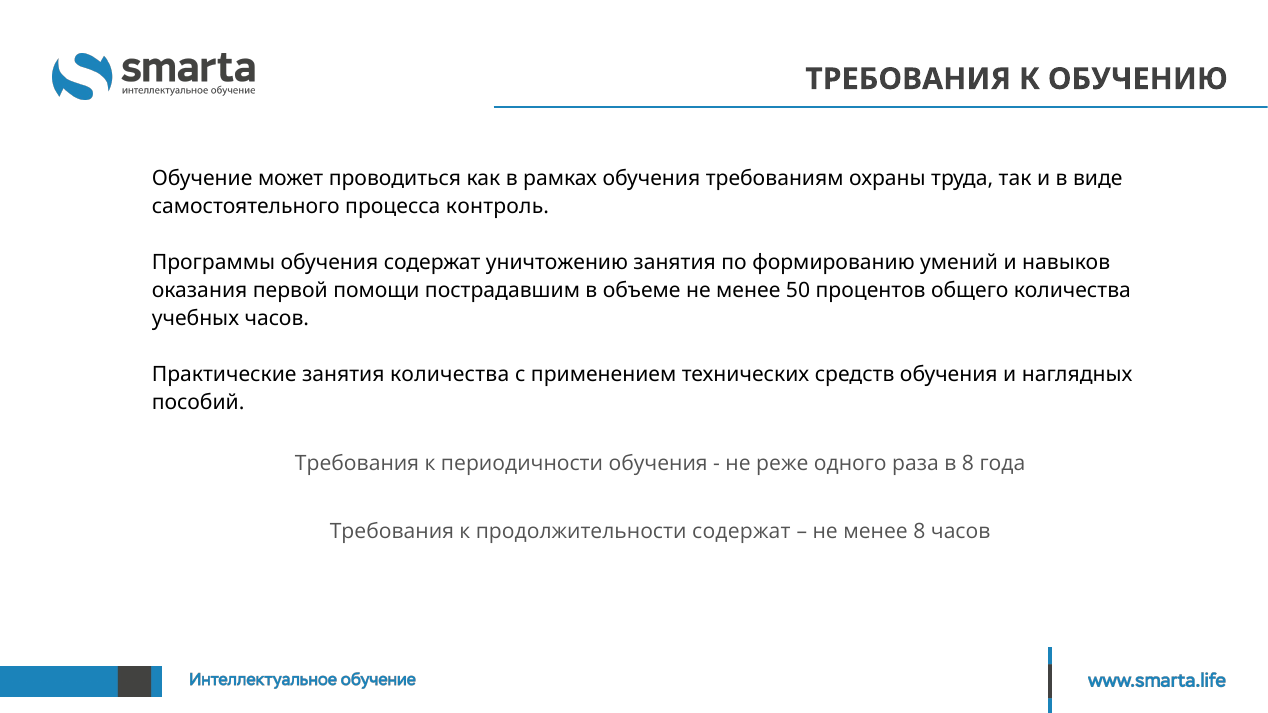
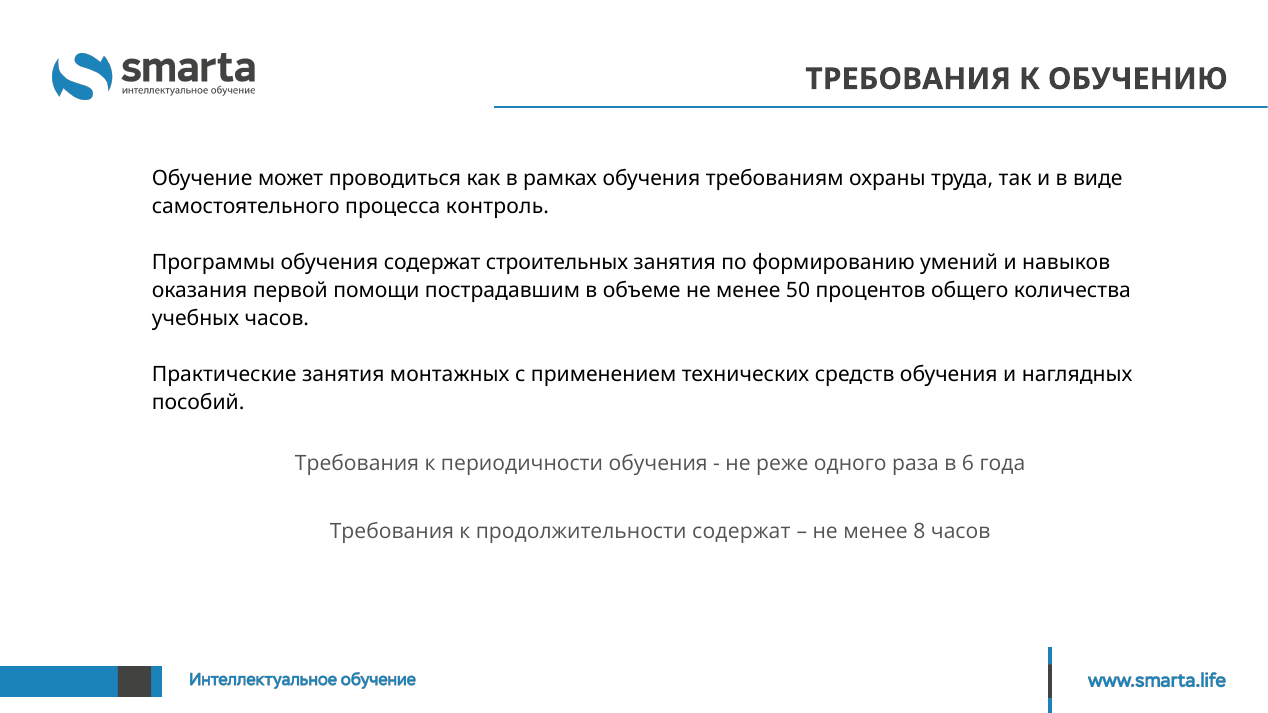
уничтожению: уничтожению -> строительных
занятия количества: количества -> монтажных
в 8: 8 -> 6
